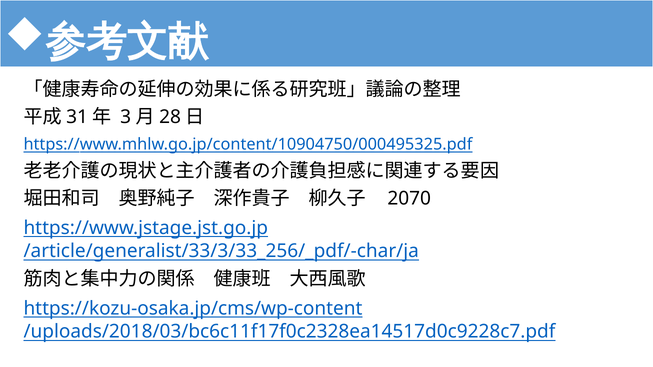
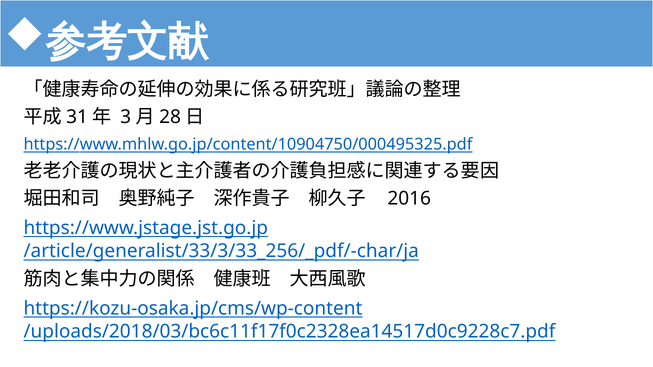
2070: 2070 -> 2016
